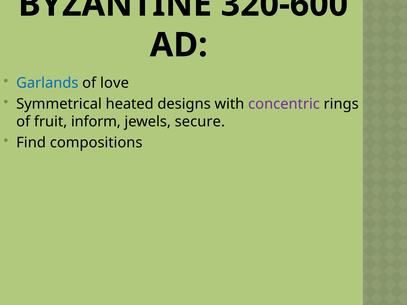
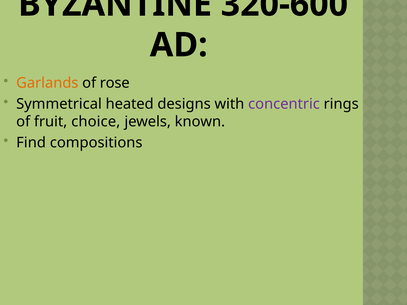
Garlands colour: blue -> orange
love: love -> rose
inform: inform -> choice
secure: secure -> known
